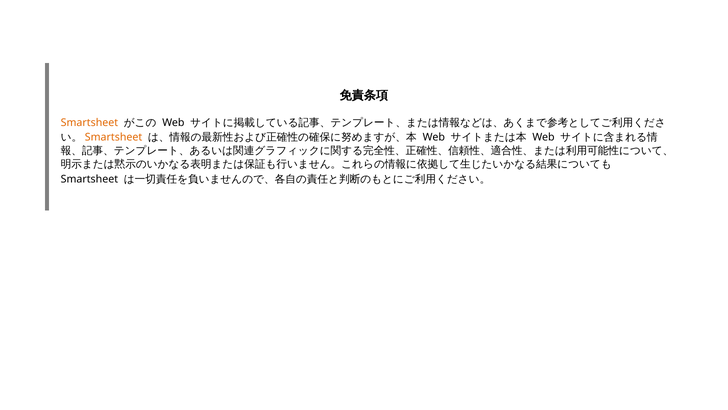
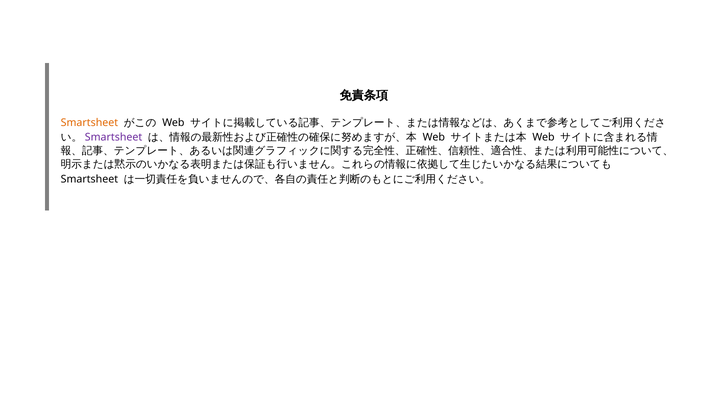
Smartsheet at (114, 137) colour: orange -> purple
